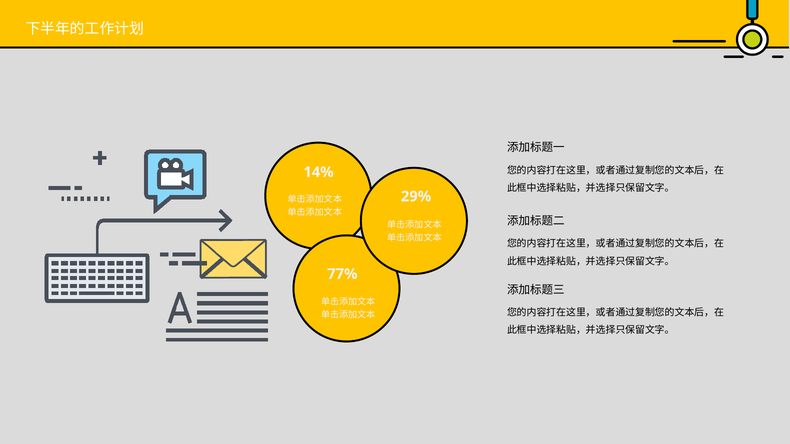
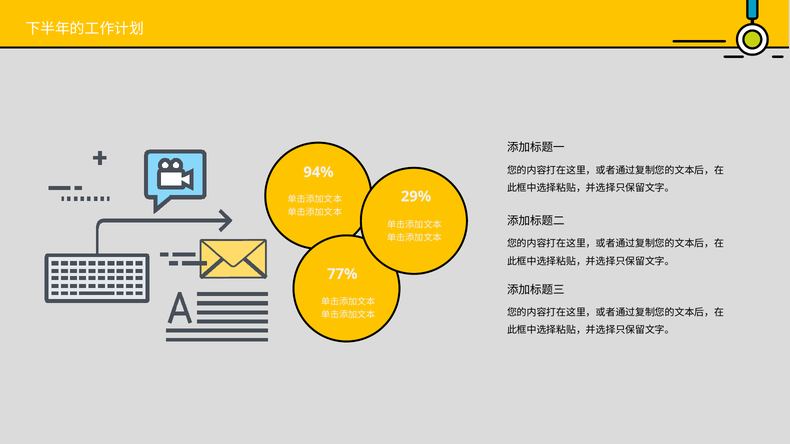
14%: 14% -> 94%
